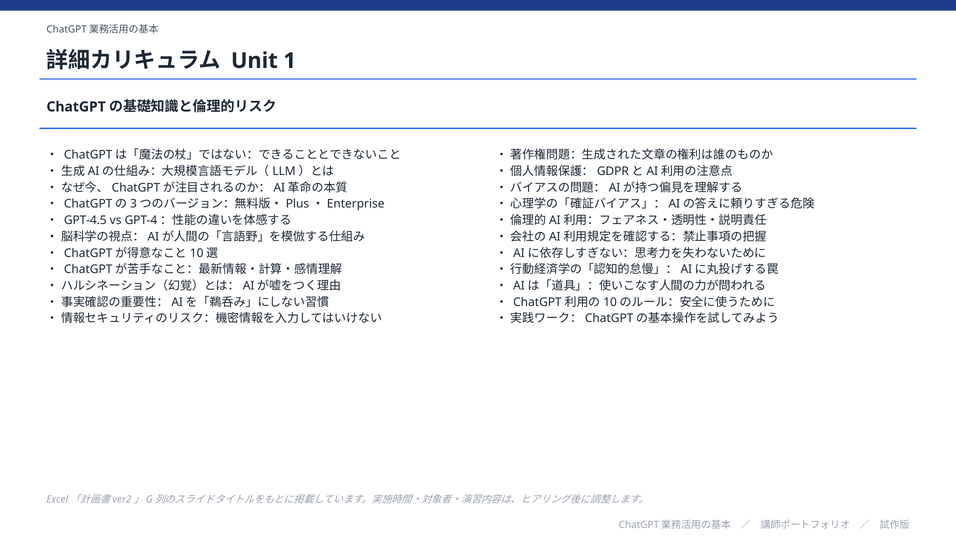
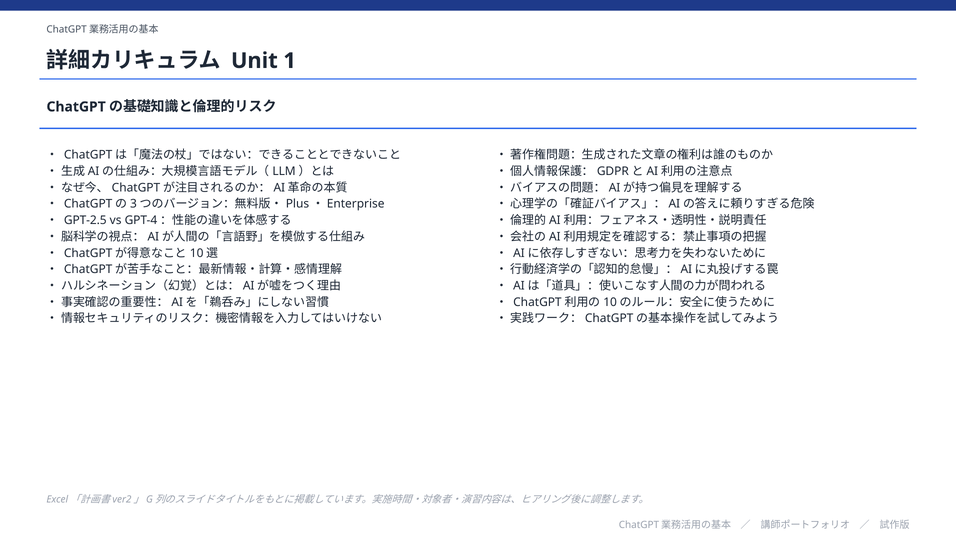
GPT-4.5: GPT-4.5 -> GPT-2.5
